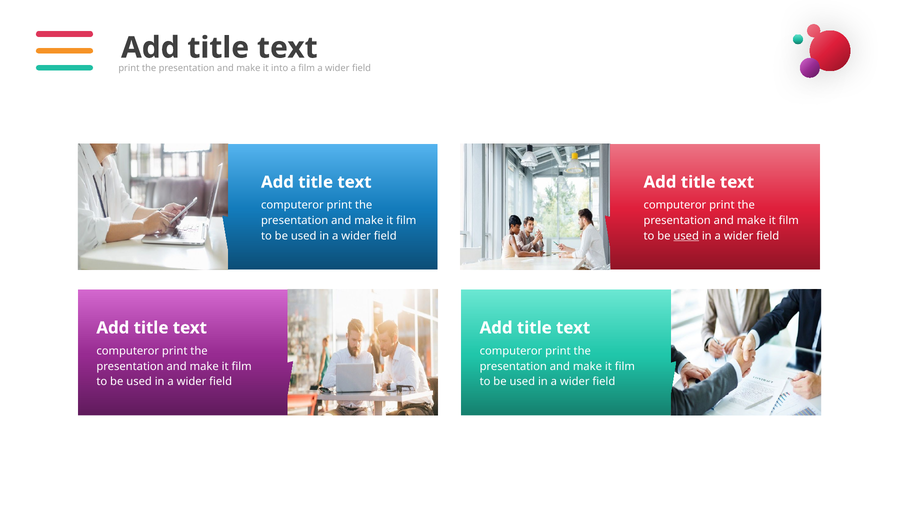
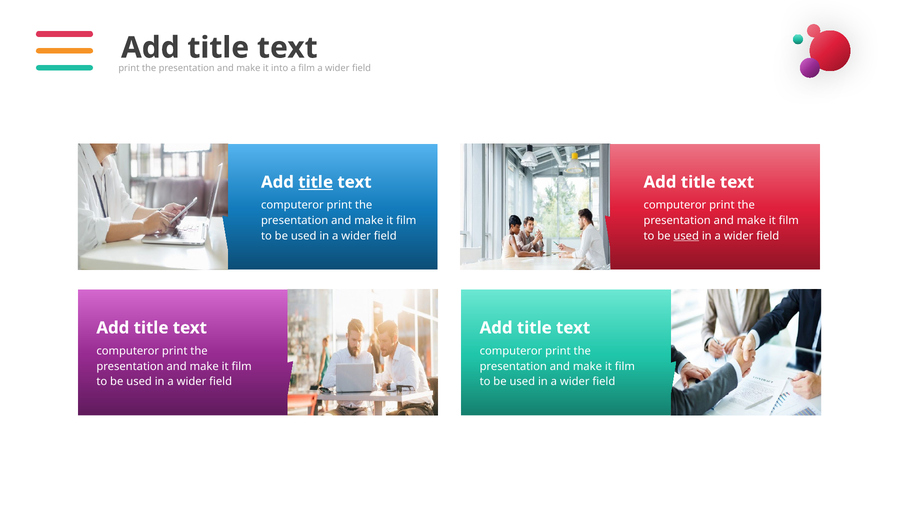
title at (316, 182) underline: none -> present
